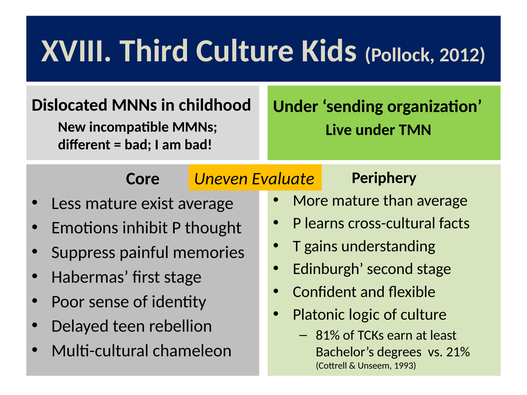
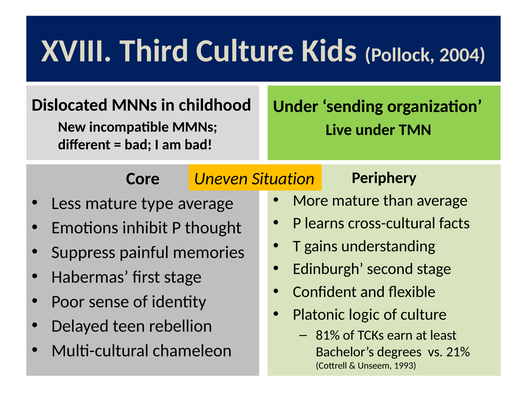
2012: 2012 -> 2004
Evaluate: Evaluate -> Situation
exist: exist -> type
